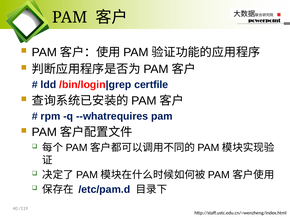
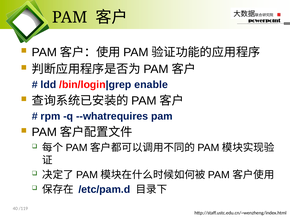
certfile: certfile -> enable
